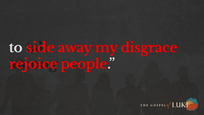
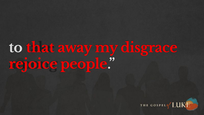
side: side -> that
